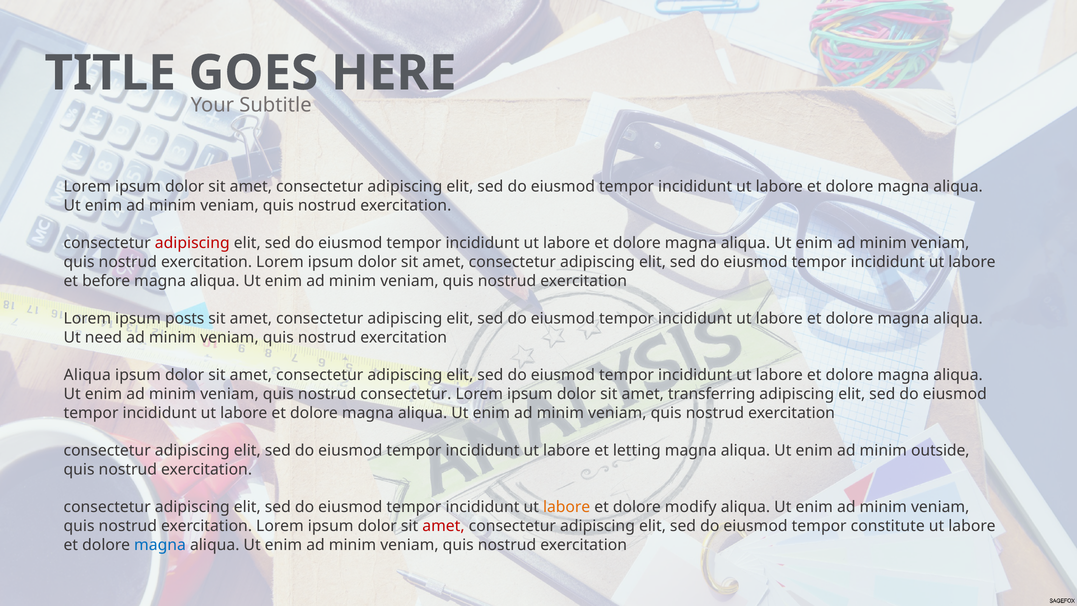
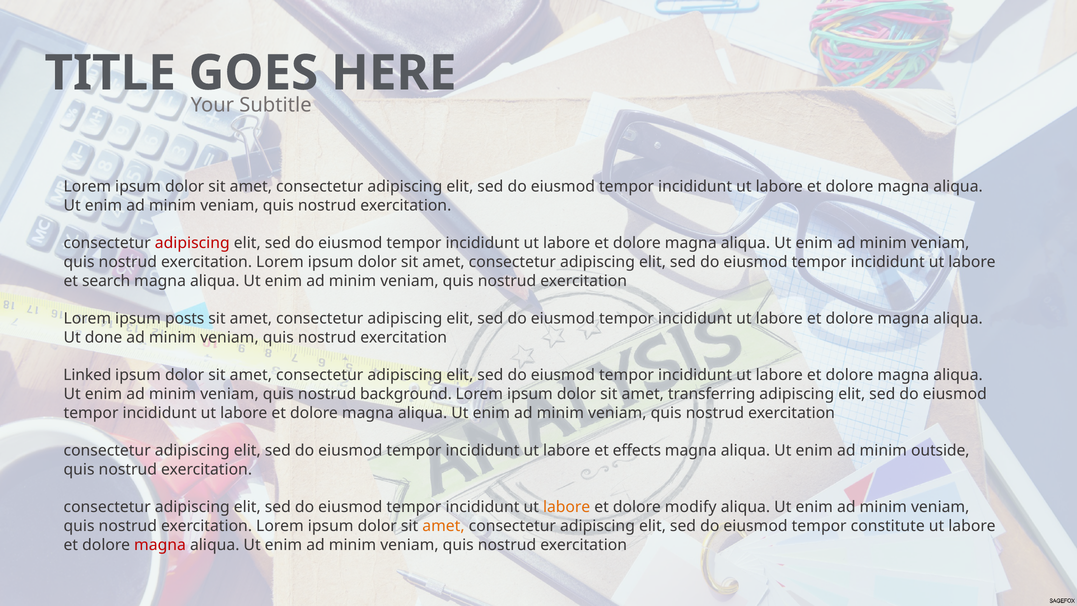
before: before -> search
need: need -> done
Aliqua at (87, 375): Aliqua -> Linked
nostrud consectetur: consectetur -> background
letting: letting -> effects
amet at (443, 526) colour: red -> orange
magna at (160, 545) colour: blue -> red
